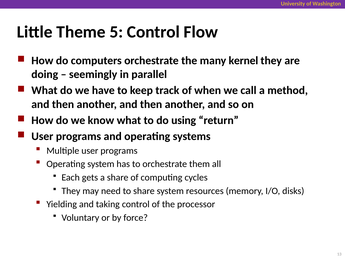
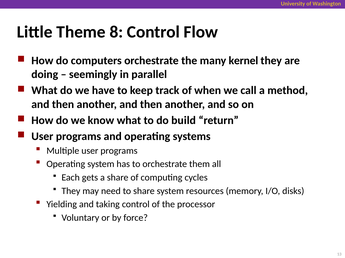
5: 5 -> 8
using: using -> build
